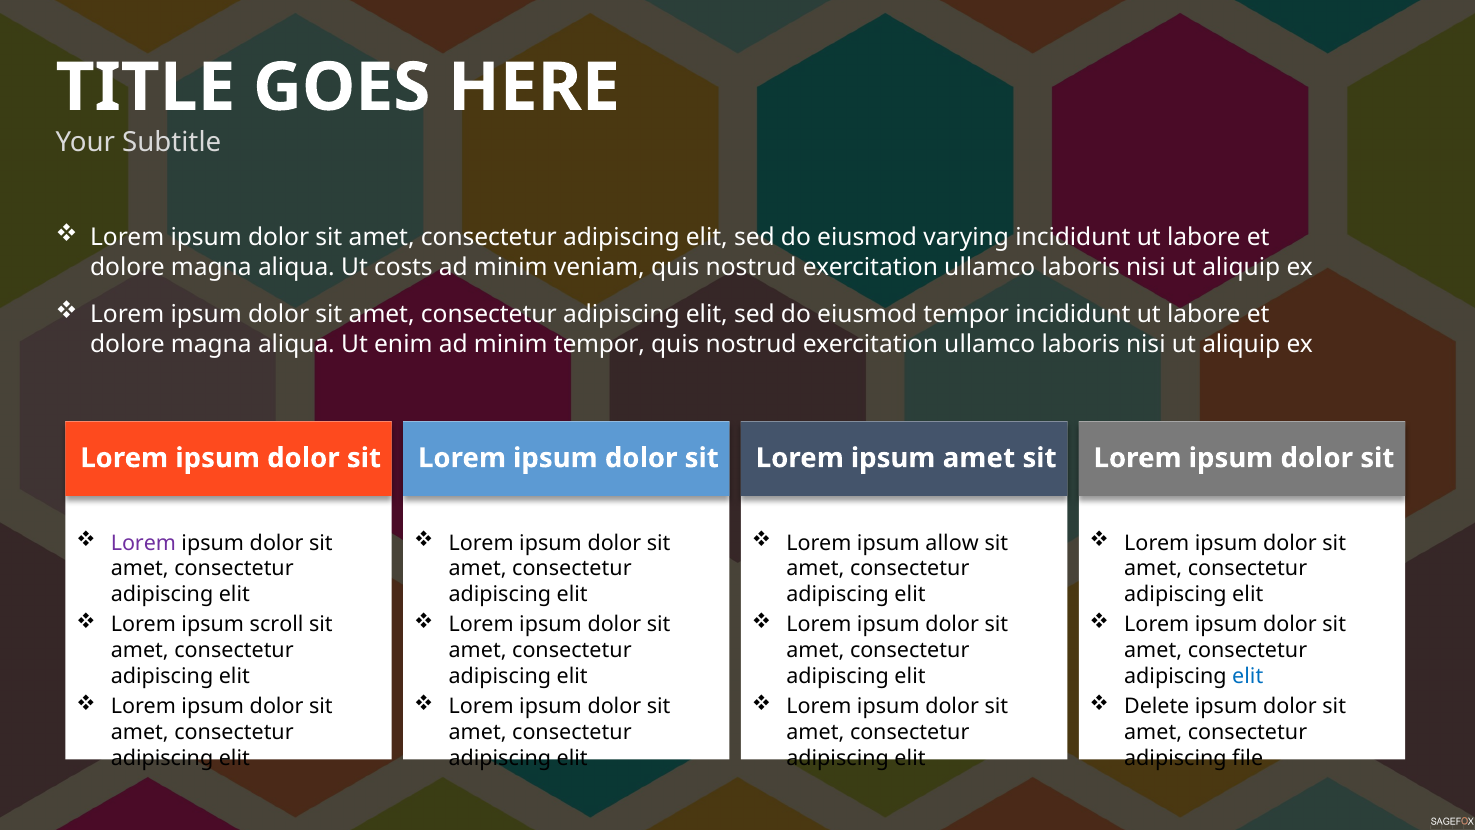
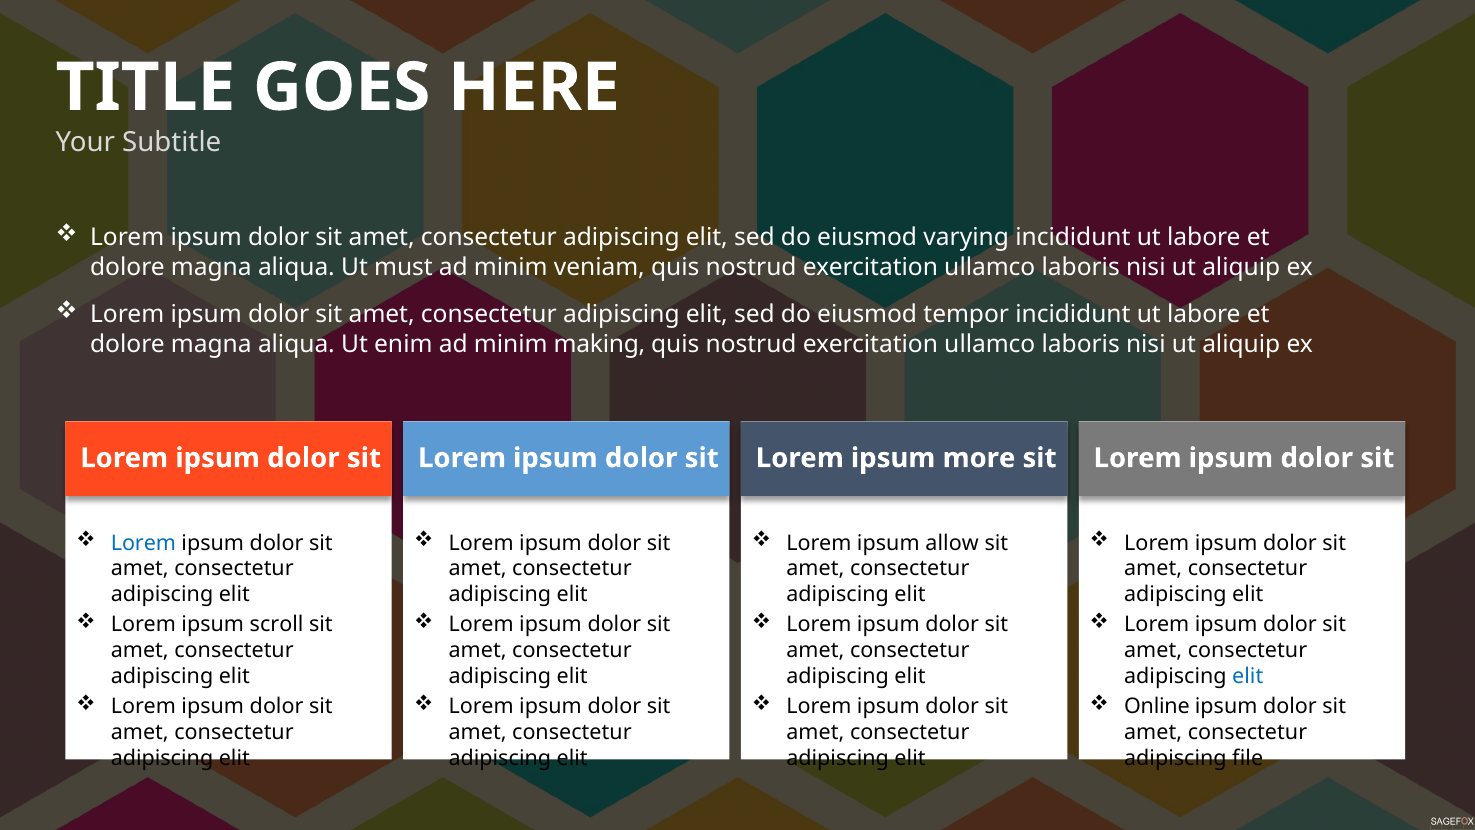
costs: costs -> must
minim tempor: tempor -> making
ipsum amet: amet -> more
Lorem at (143, 543) colour: purple -> blue
Delete: Delete -> Online
